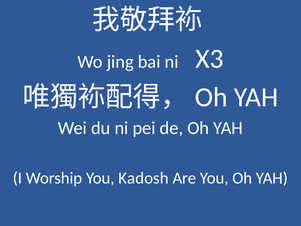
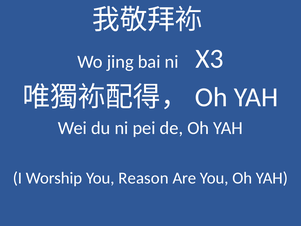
Kadosh: Kadosh -> Reason
